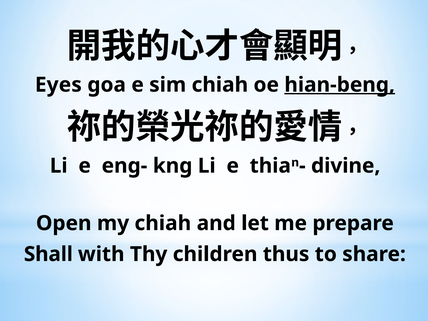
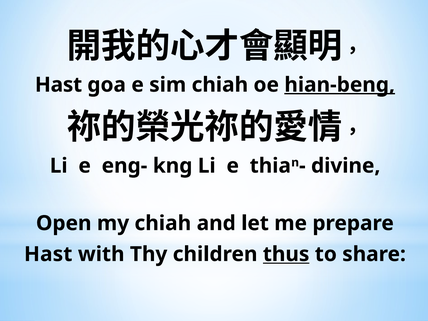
Eyes at (58, 85): Eyes -> Hast
Shall at (48, 254): Shall -> Hast
thus underline: none -> present
